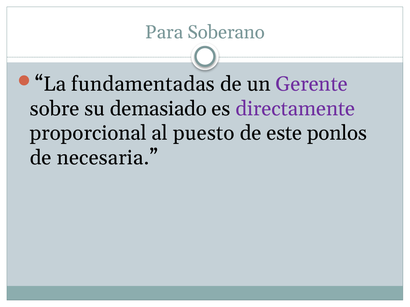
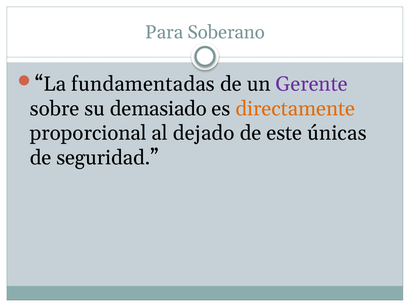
directamente colour: purple -> orange
puesto: puesto -> dejado
ponlos: ponlos -> únicas
necesaria: necesaria -> seguridad
